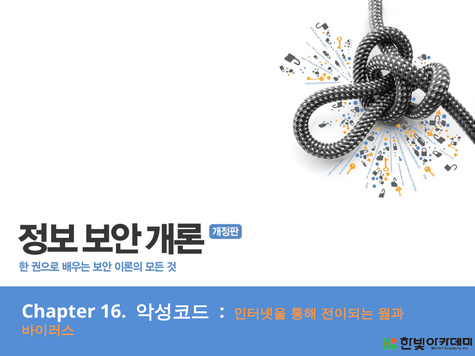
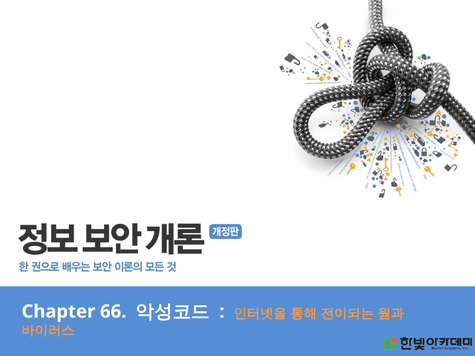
16: 16 -> 66
